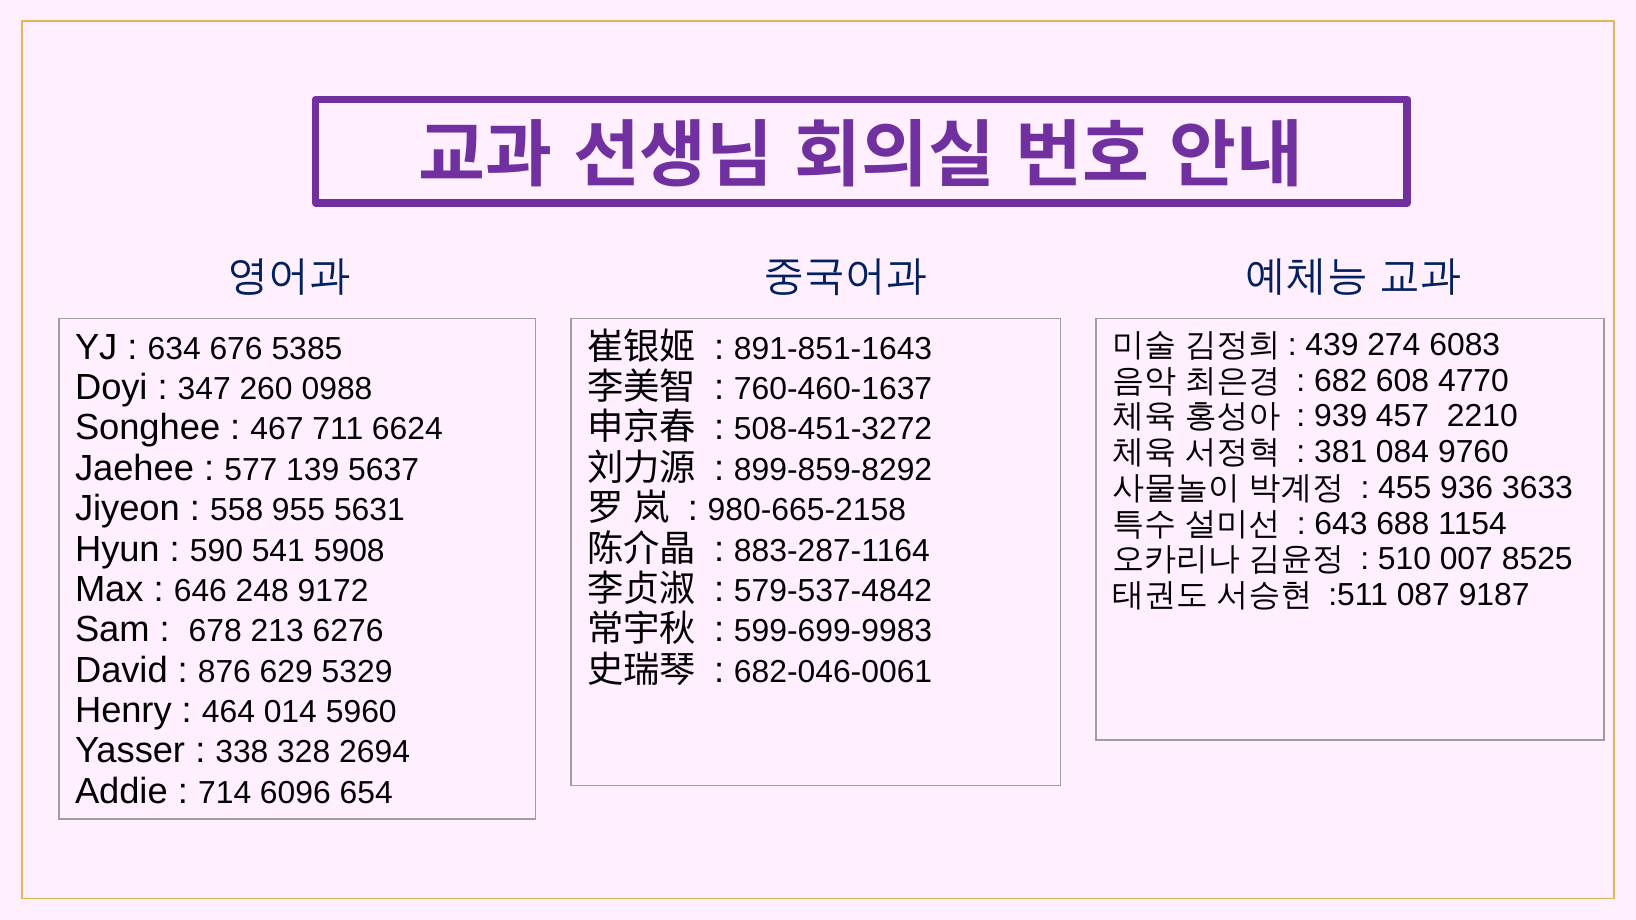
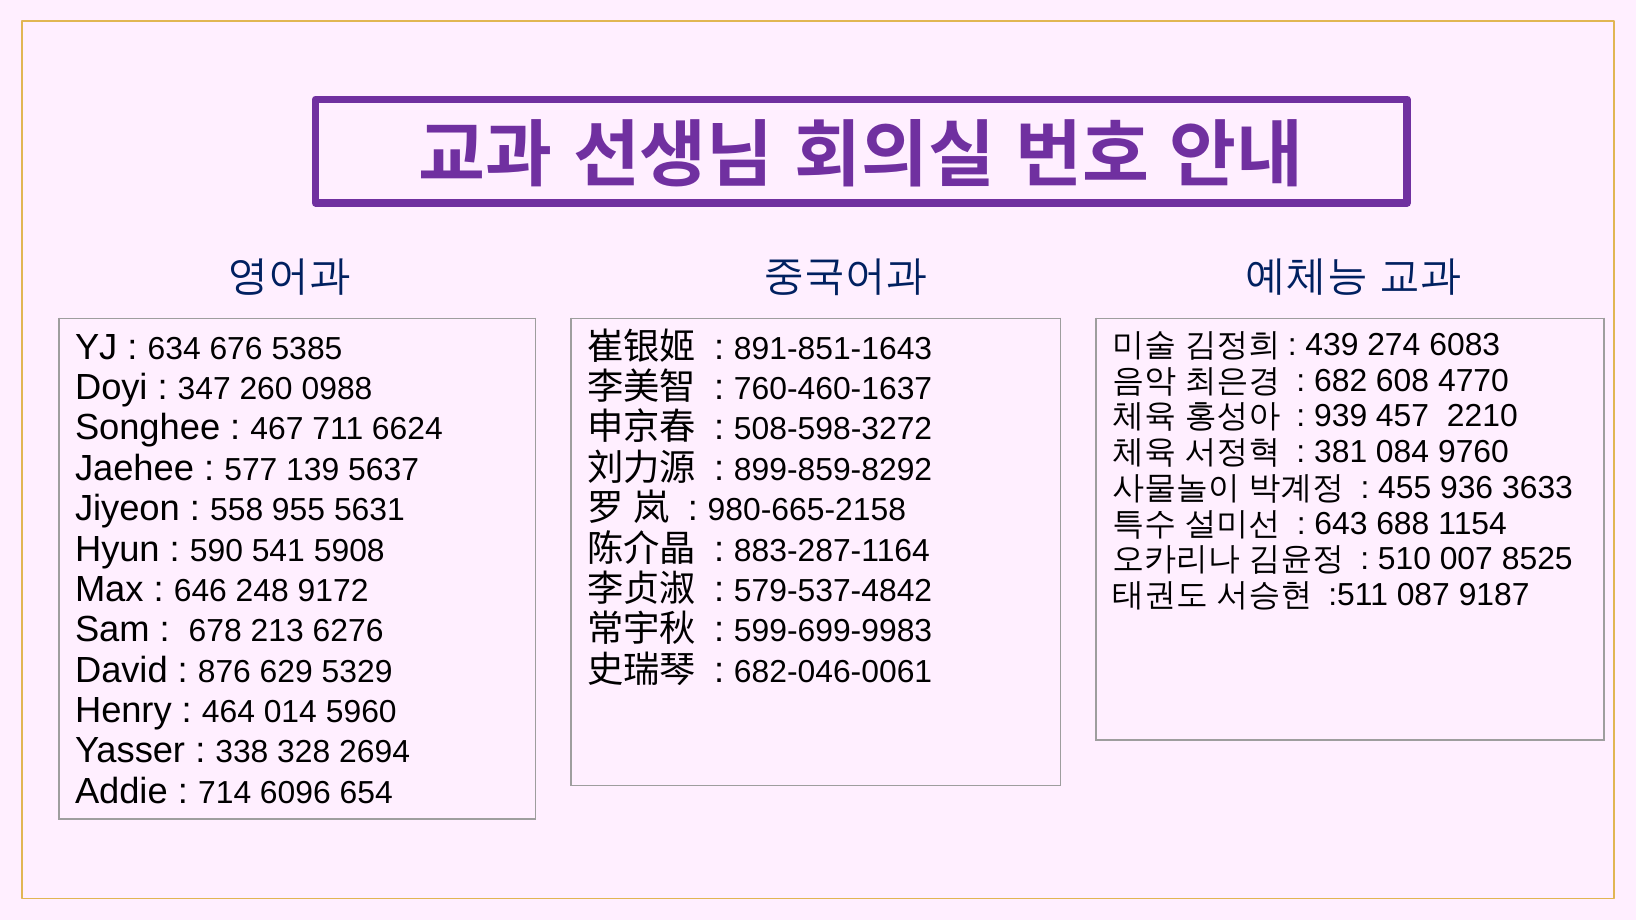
508-451-3272: 508-451-3272 -> 508-598-3272
